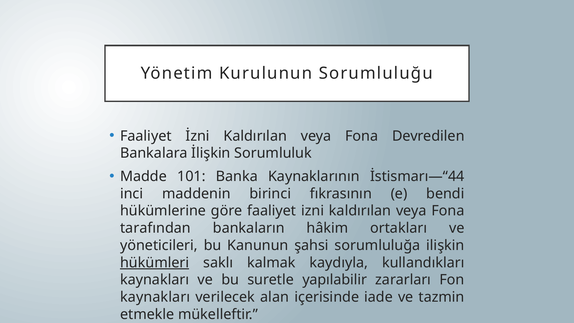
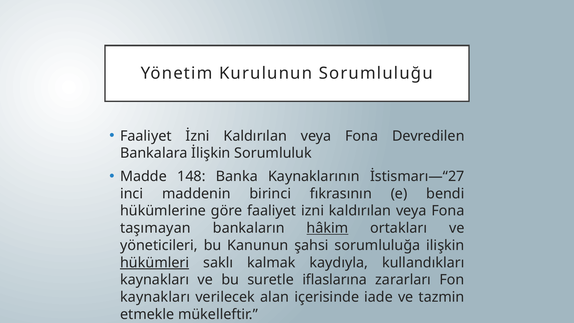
101: 101 -> 148
İstismarı—“44: İstismarı—“44 -> İstismarı—“27
tarafından: tarafından -> taşımayan
hâkim underline: none -> present
yapılabilir: yapılabilir -> iflaslarına
